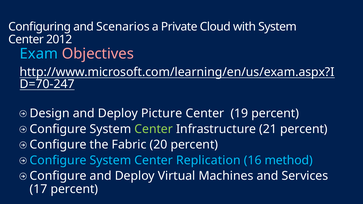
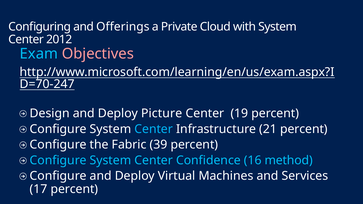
Scenarios: Scenarios -> Offerings
Center at (154, 129) colour: light green -> light blue
20: 20 -> 39
Replication: Replication -> Confidence
